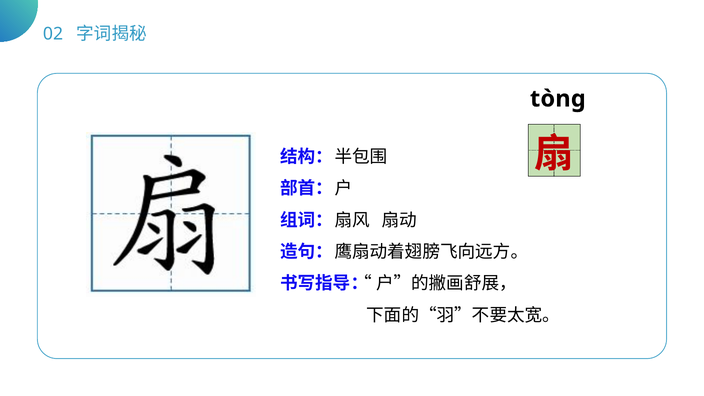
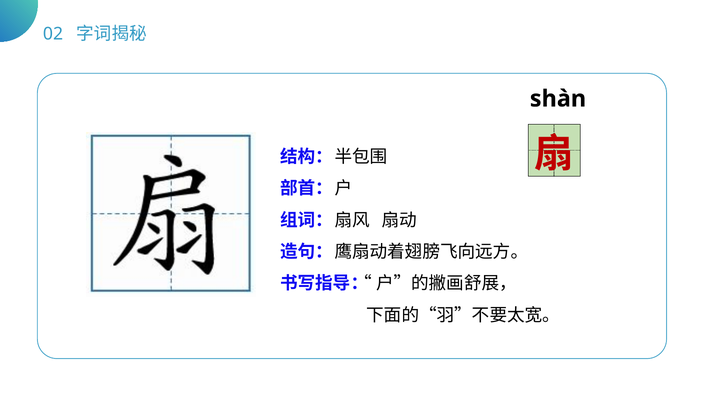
tònɡ: tònɡ -> shàn
